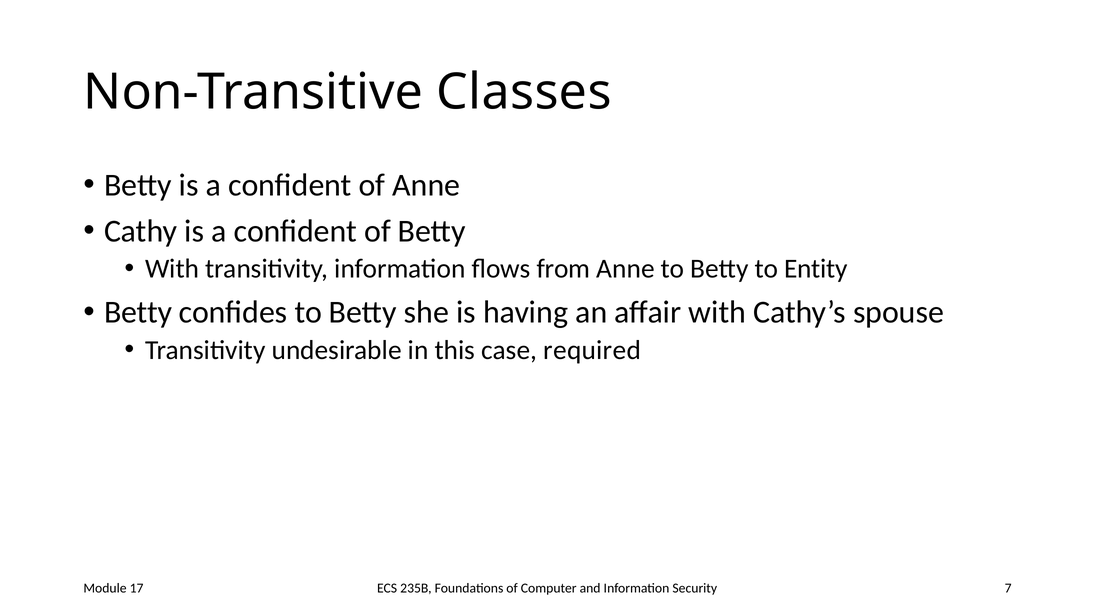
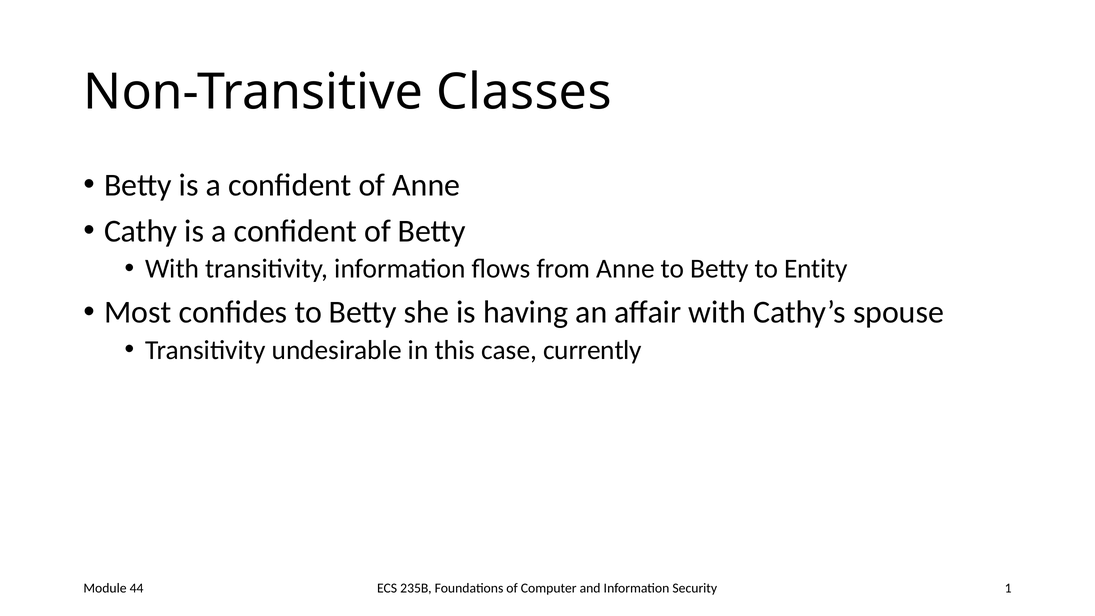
Betty at (138, 312): Betty -> Most
required: required -> currently
7: 7 -> 1
17: 17 -> 44
